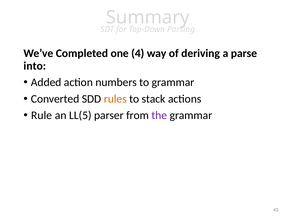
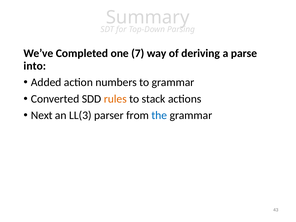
4: 4 -> 7
Rule: Rule -> Next
LL(5: LL(5 -> LL(3
the colour: purple -> blue
